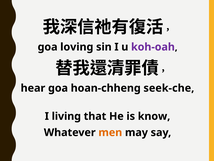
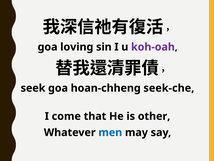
hear: hear -> seek
living: living -> come
know: know -> other
men colour: orange -> blue
